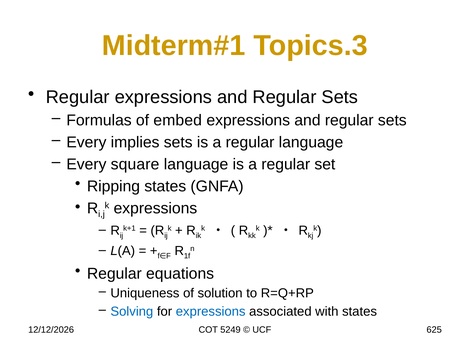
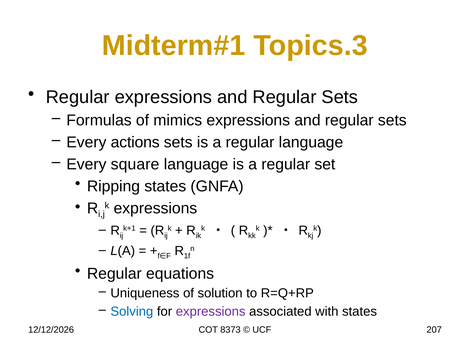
embed: embed -> mimics
implies: implies -> actions
expressions at (211, 311) colour: blue -> purple
5249: 5249 -> 8373
625: 625 -> 207
